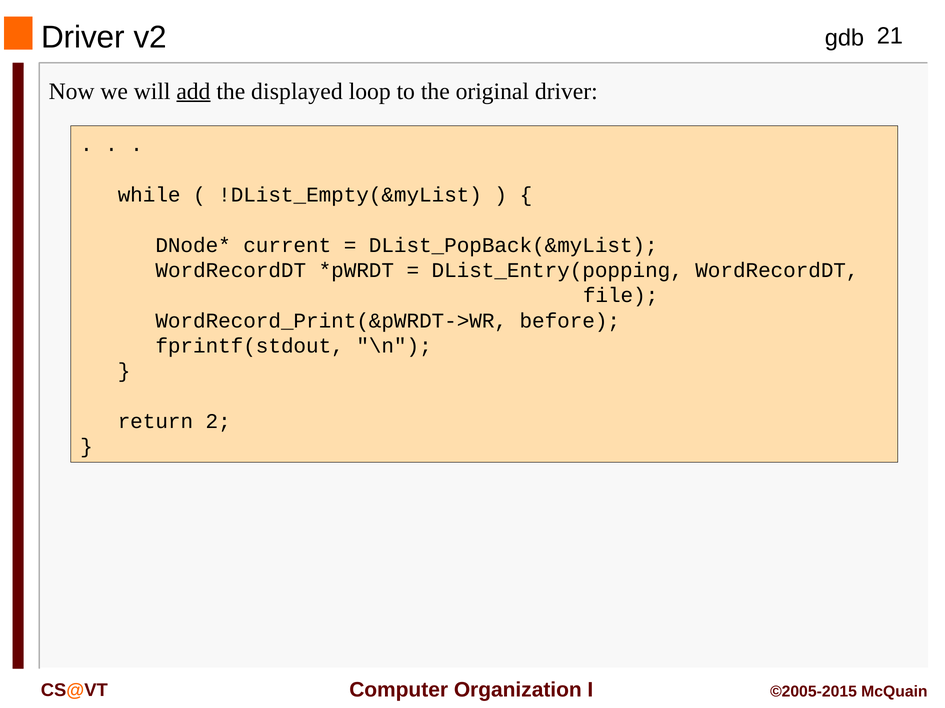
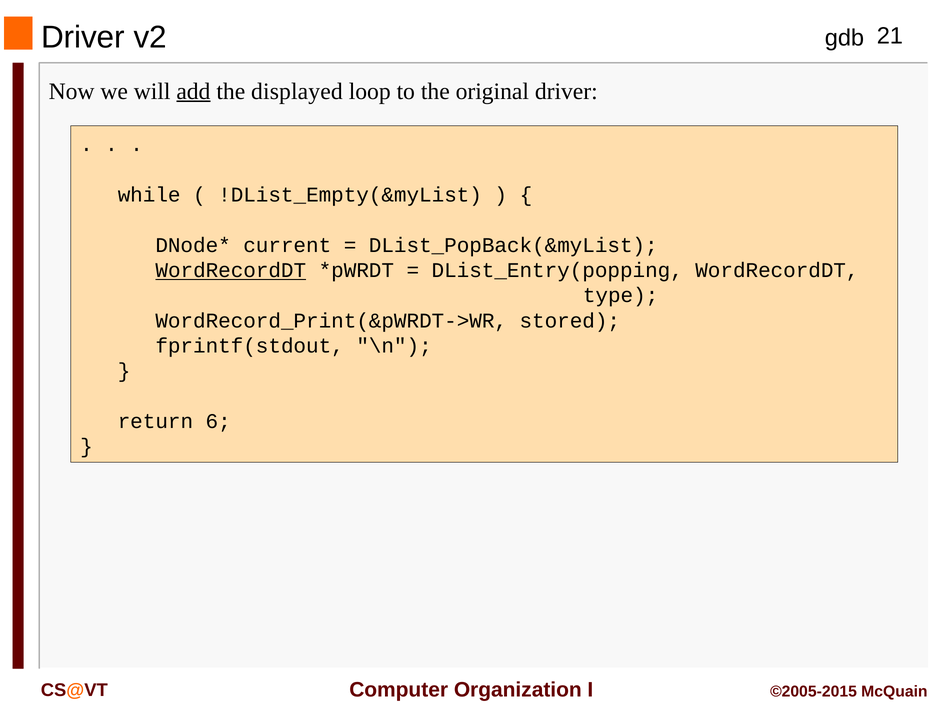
WordRecordDT at (231, 271) underline: none -> present
file: file -> type
before: before -> stored
2: 2 -> 6
